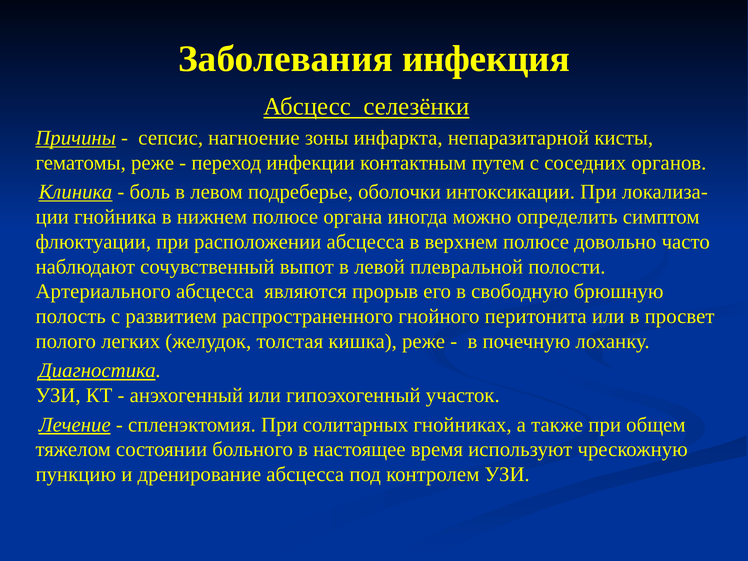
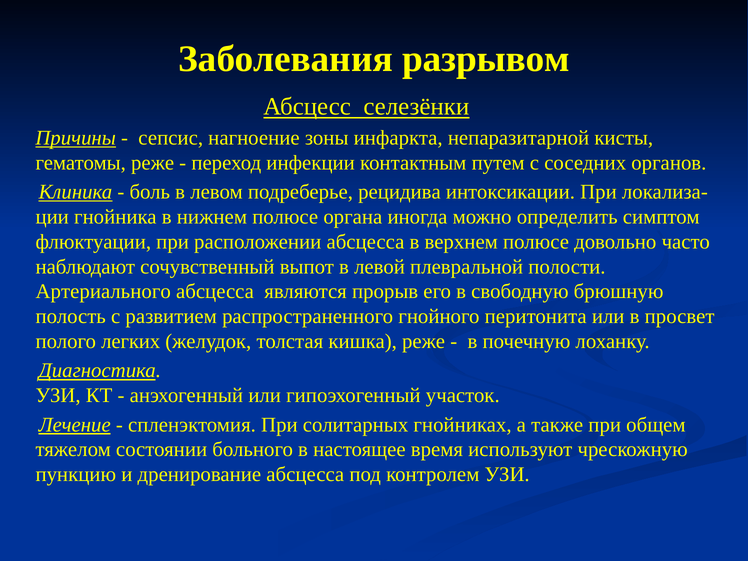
инфекция: инфекция -> разрывом
оболочки: оболочки -> рецидива
